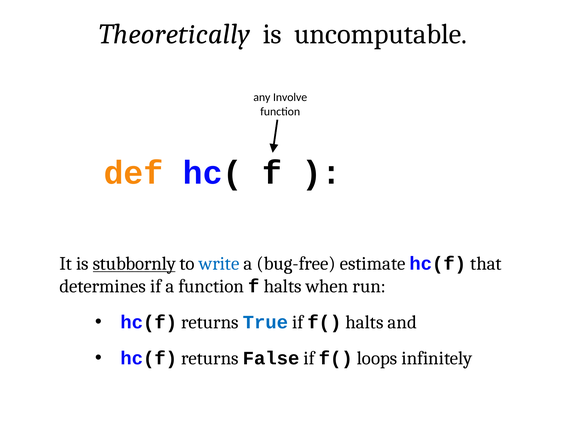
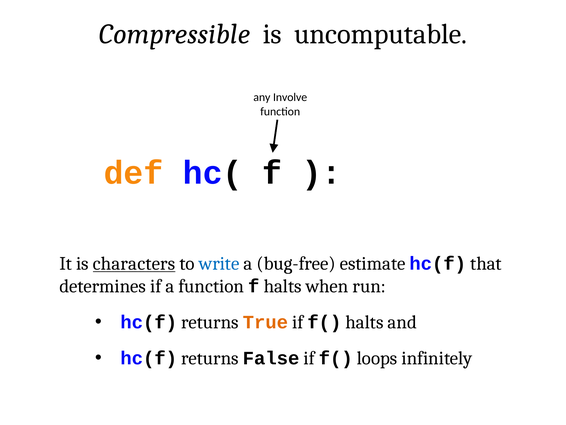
Theoretically: Theoretically -> Compressible
stubbornly: stubbornly -> characters
True colour: blue -> orange
